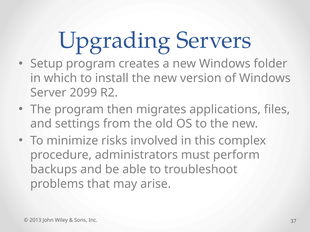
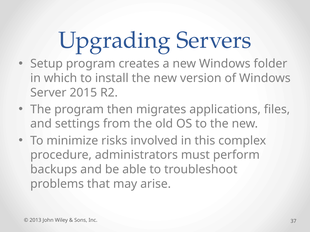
2099: 2099 -> 2015
